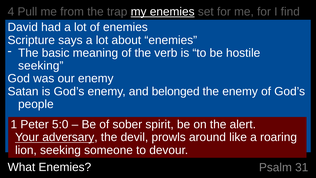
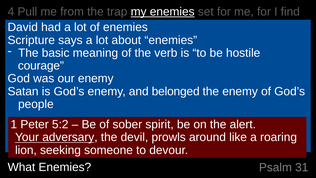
seeking at (41, 66): seeking -> courage
5:0: 5:0 -> 5:2
